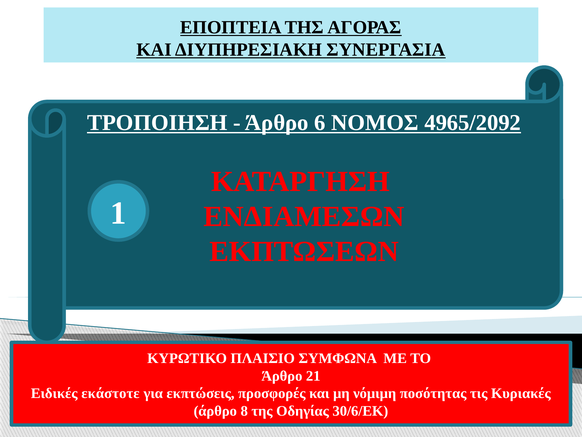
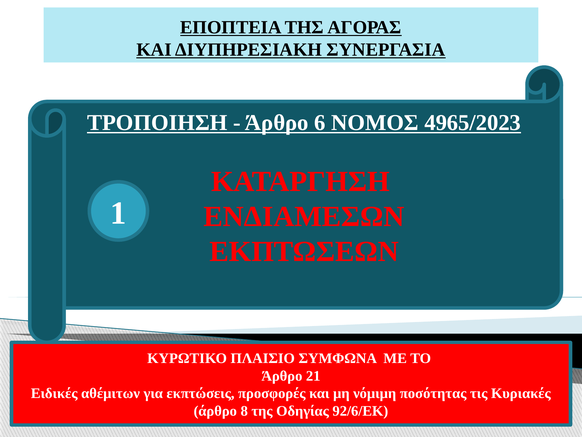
4965/2092: 4965/2092 -> 4965/2023
εκάστοτε: εκάστοτε -> αθέμιτων
30/6/ΕΚ: 30/6/ΕΚ -> 92/6/ΕΚ
